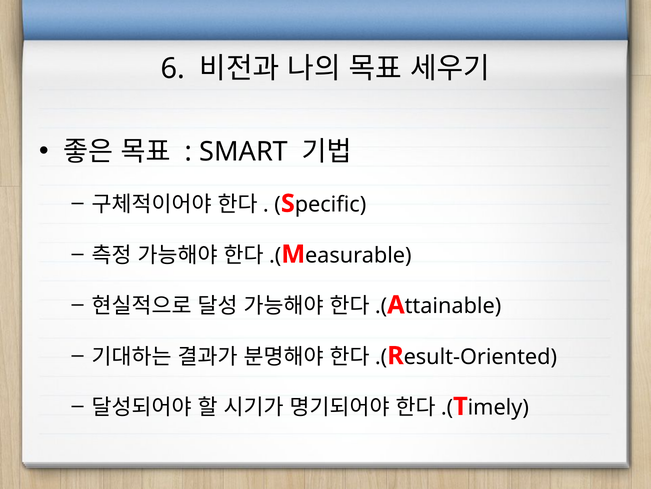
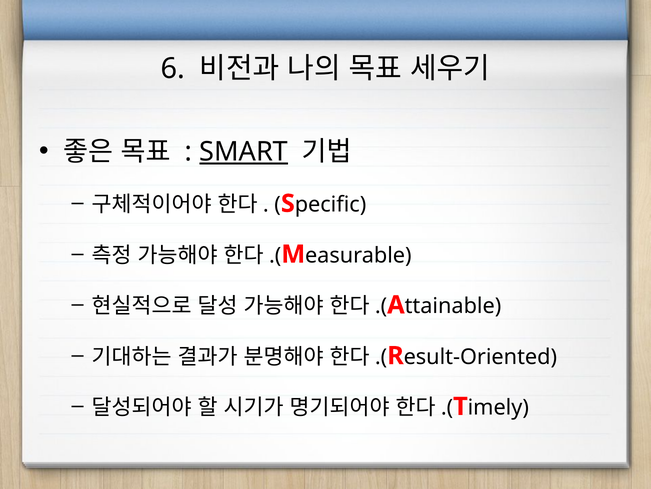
SMART underline: none -> present
